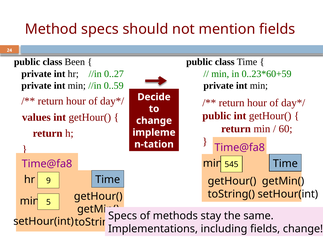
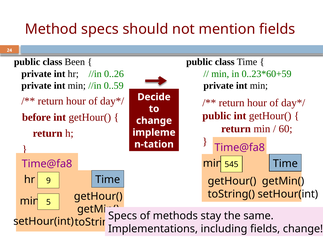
0..27: 0..27 -> 0..26
values: values -> before
